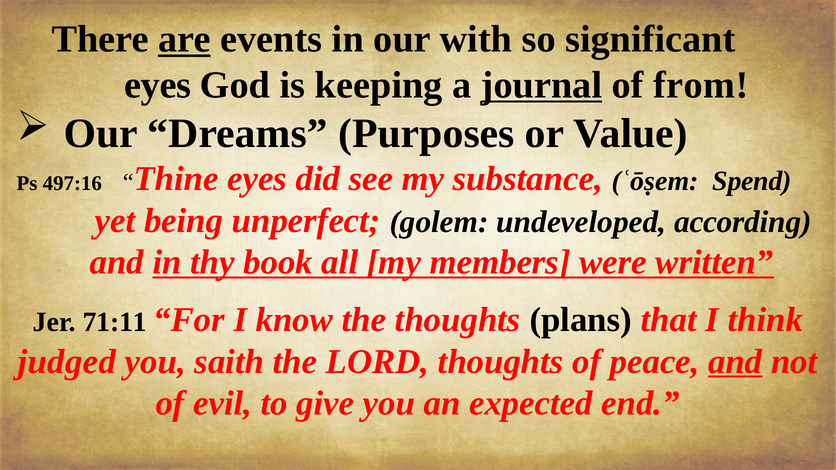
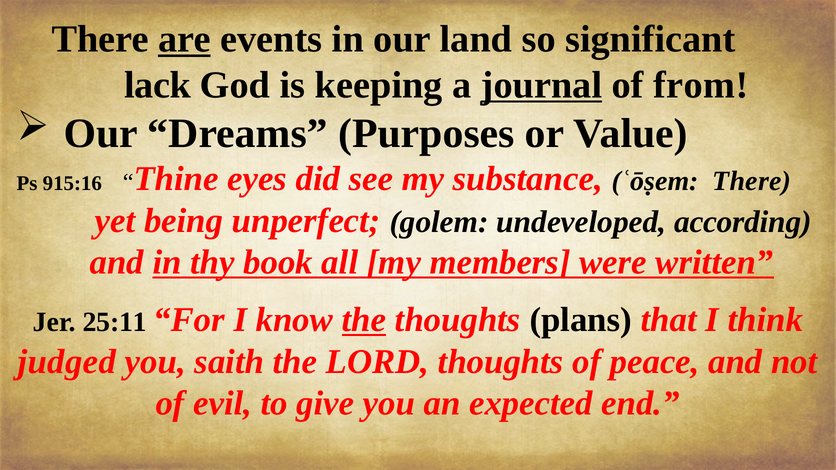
with: with -> land
eyes at (158, 85): eyes -> lack
497:16: 497:16 -> 915:16
ʿōṣem Spend: Spend -> There
71:11: 71:11 -> 25:11
the at (364, 320) underline: none -> present
and at (735, 362) underline: present -> none
